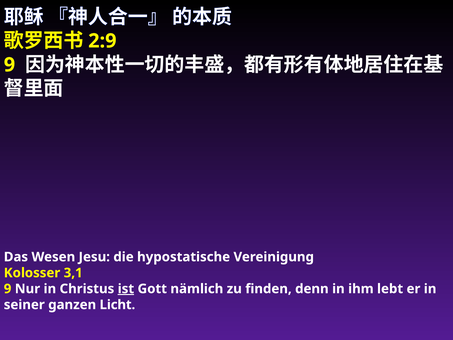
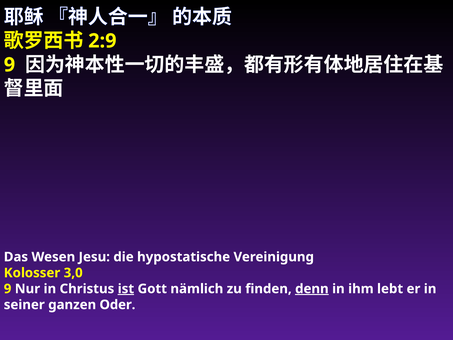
3,1: 3,1 -> 3,0
denn underline: none -> present
Licht: Licht -> Oder
